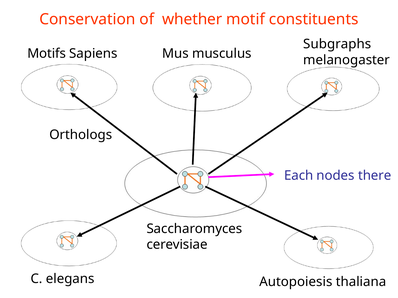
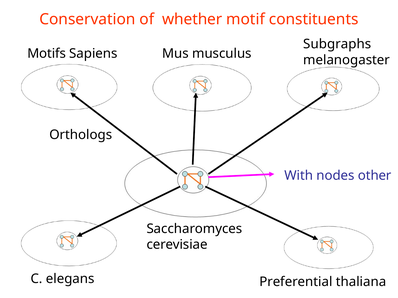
Each: Each -> With
there: there -> other
Autopoiesis: Autopoiesis -> Preferential
